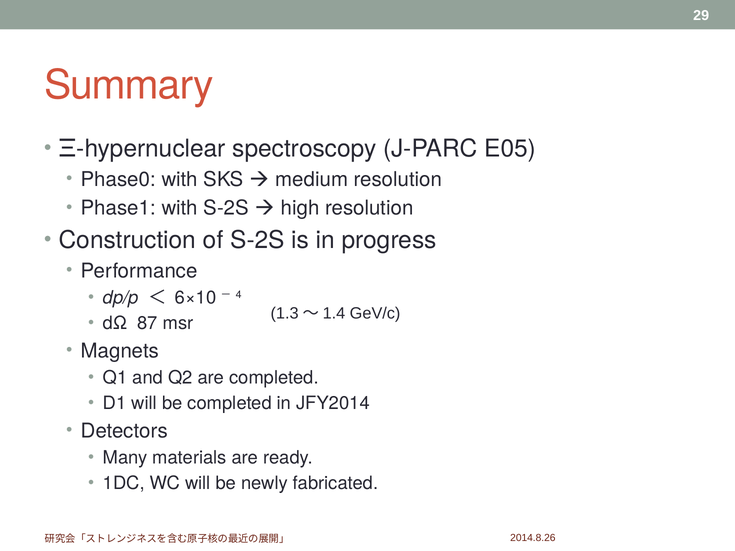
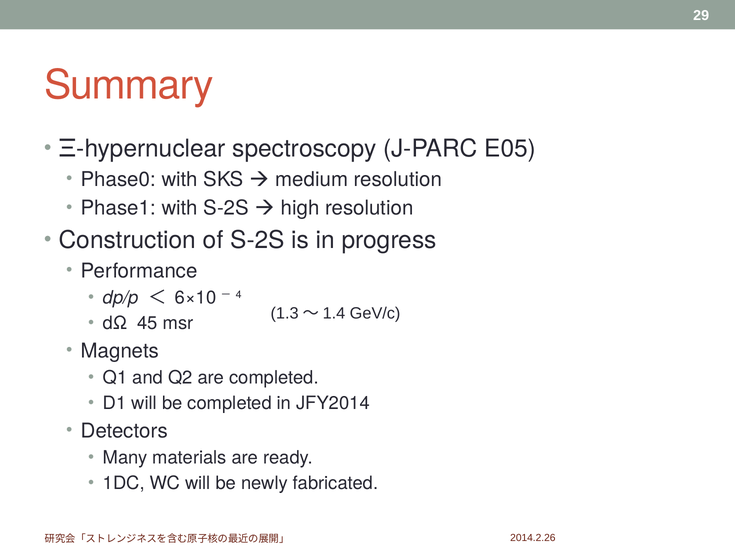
87: 87 -> 45
2014.8.26: 2014.8.26 -> 2014.2.26
